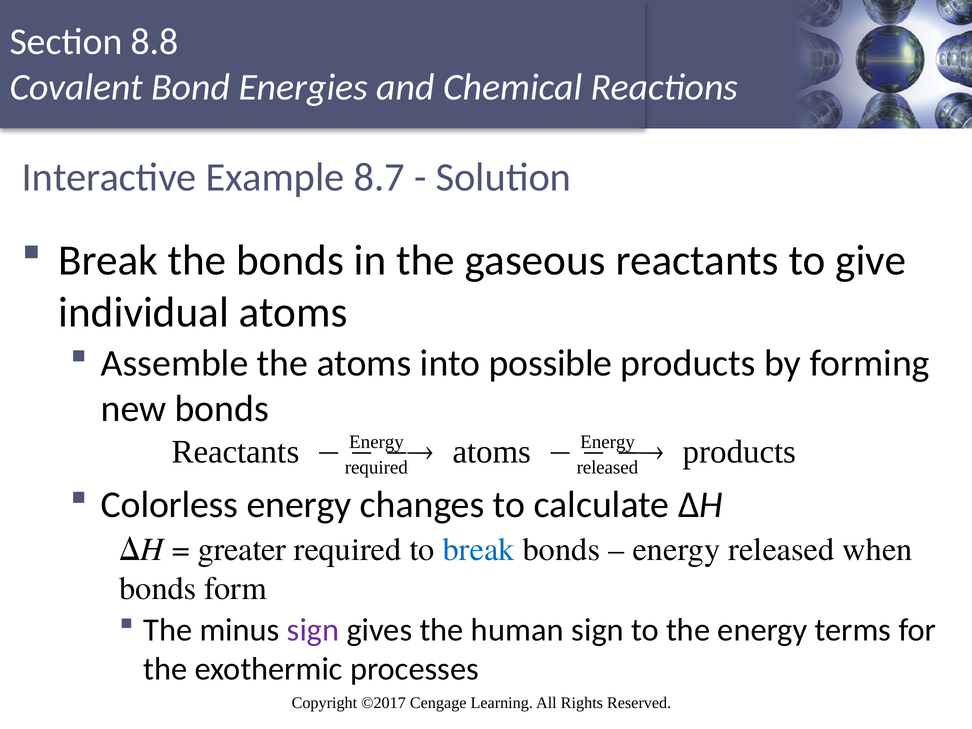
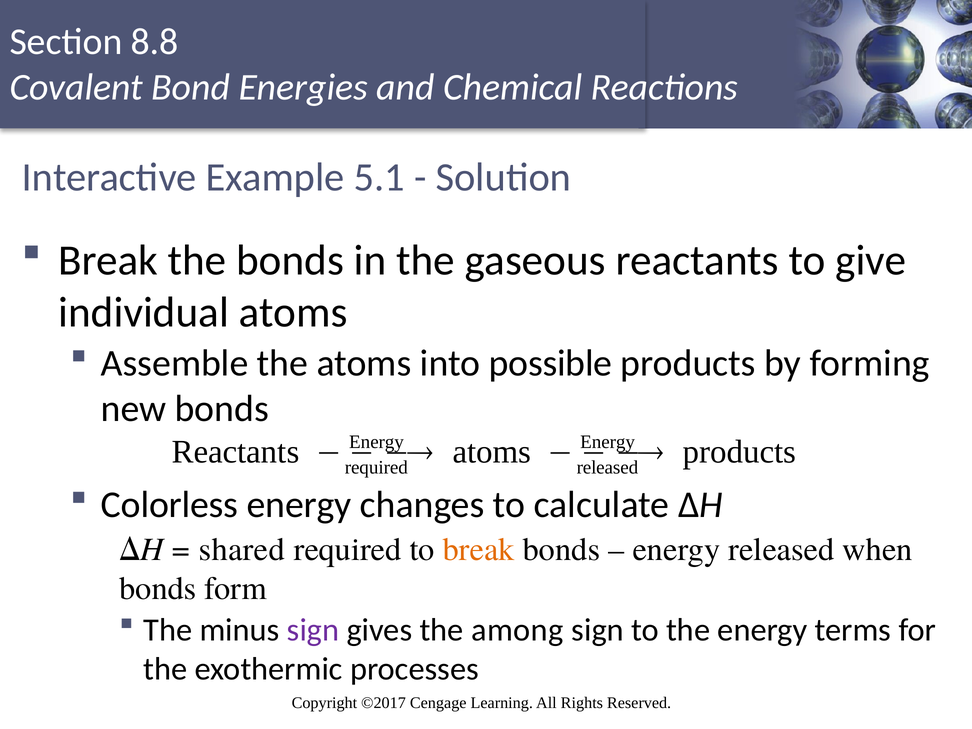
8.7: 8.7 -> 5.1
greater: greater -> shared
break at (479, 550) colour: blue -> orange
human: human -> among
